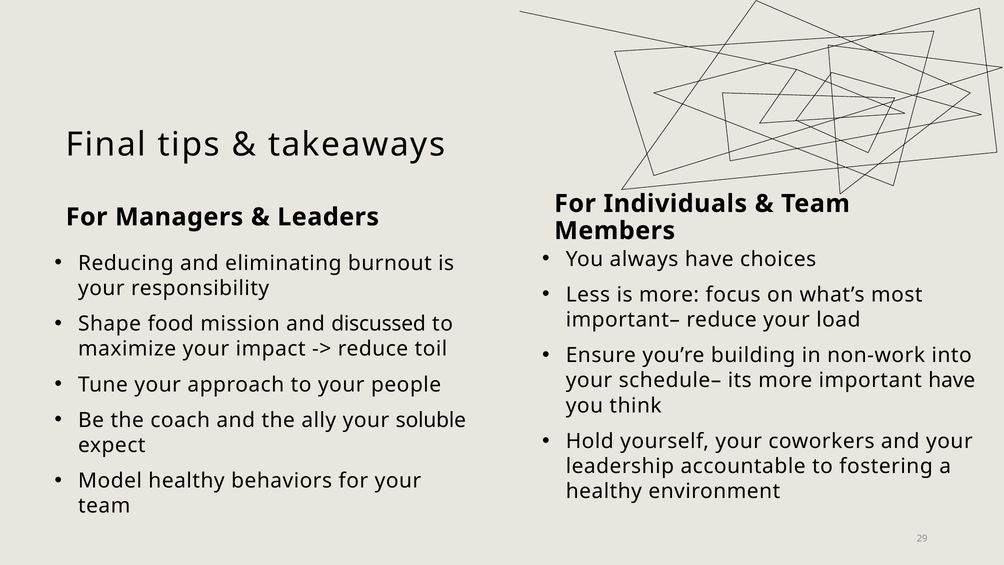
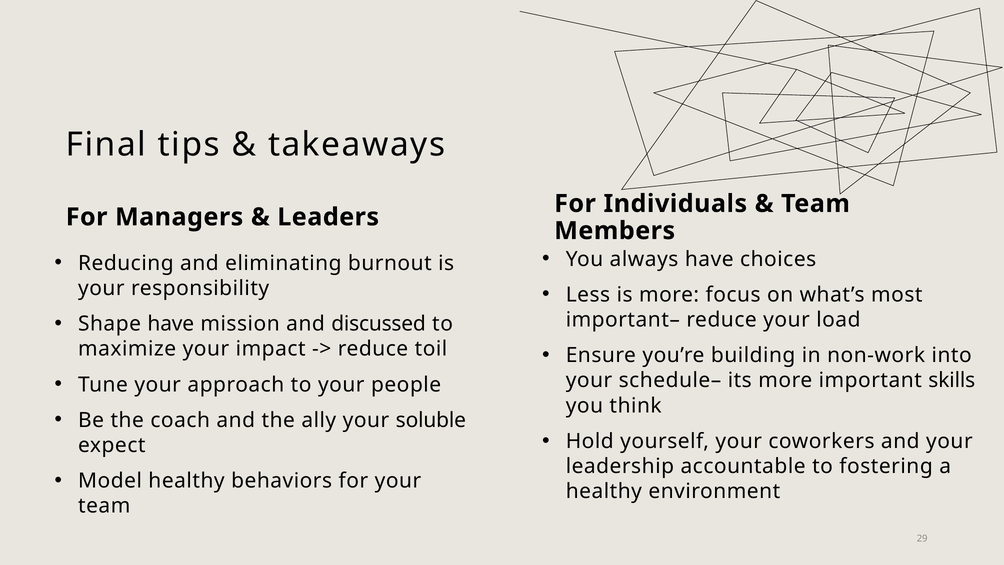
Shape food: food -> have
important have: have -> skills
